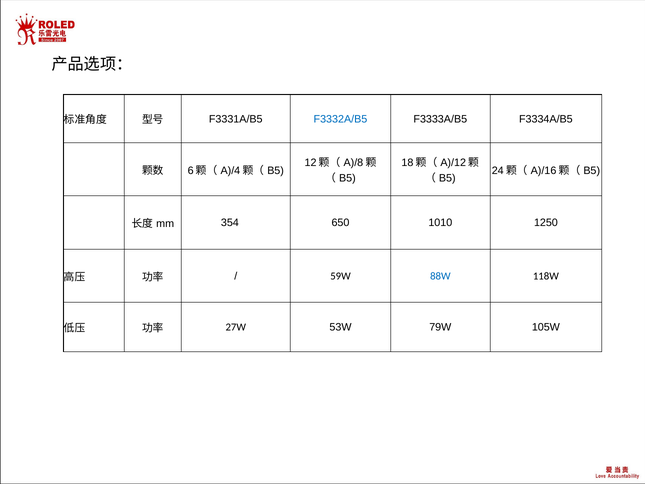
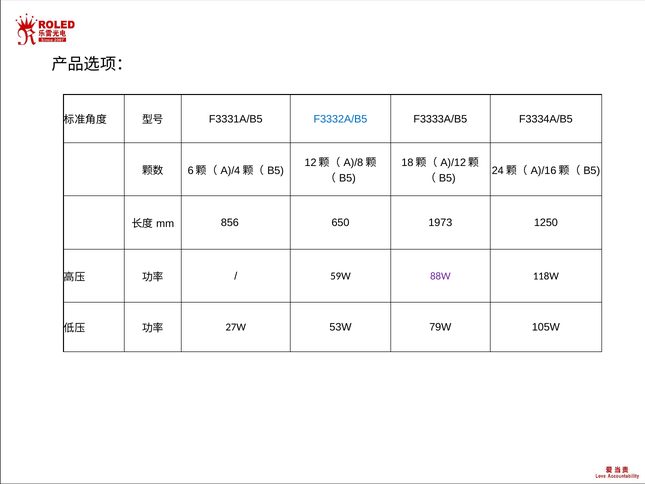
354: 354 -> 856
1010: 1010 -> 1973
88W colour: blue -> purple
